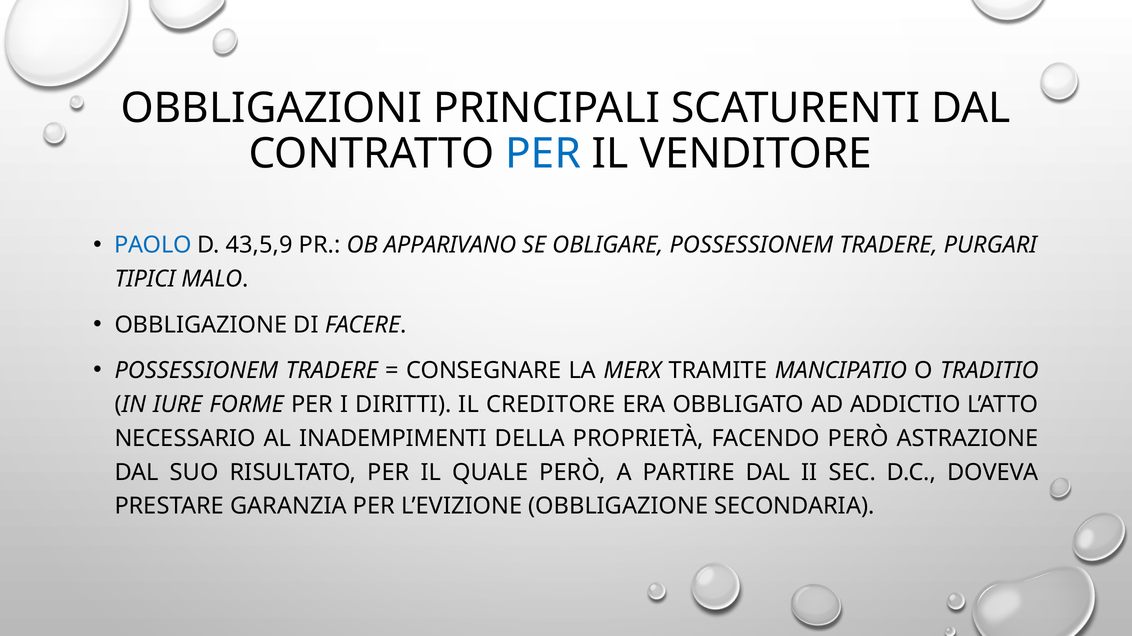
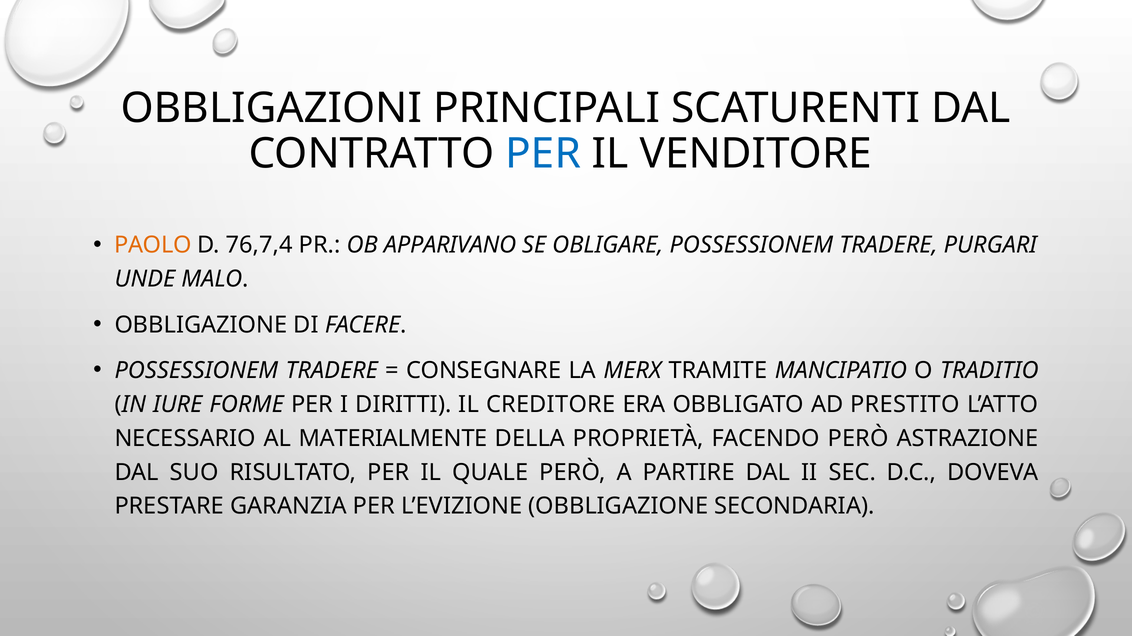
PAOLO colour: blue -> orange
43,5,9: 43,5,9 -> 76,7,4
TIPICI: TIPICI -> UNDE
ADDICTIO: ADDICTIO -> PRESTITO
INADEMPIMENTI: INADEMPIMENTI -> MATERIALMENTE
